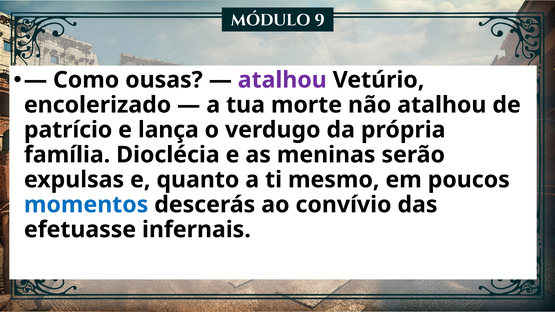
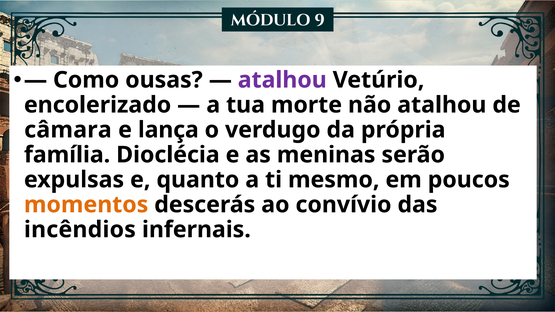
patrício: patrício -> câmara
momentos colour: blue -> orange
efetuasse: efetuasse -> incêndios
